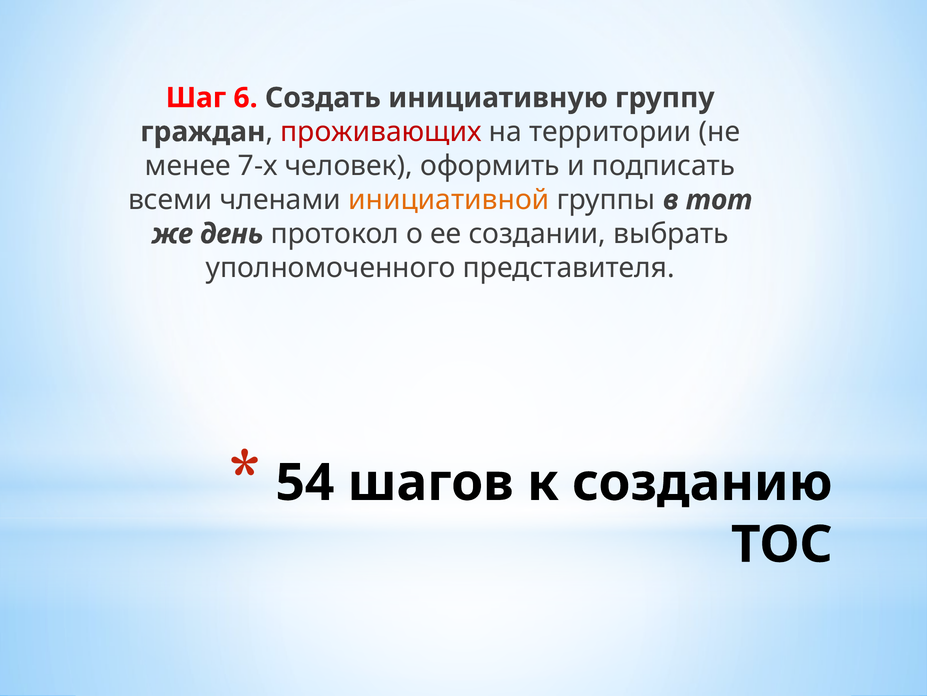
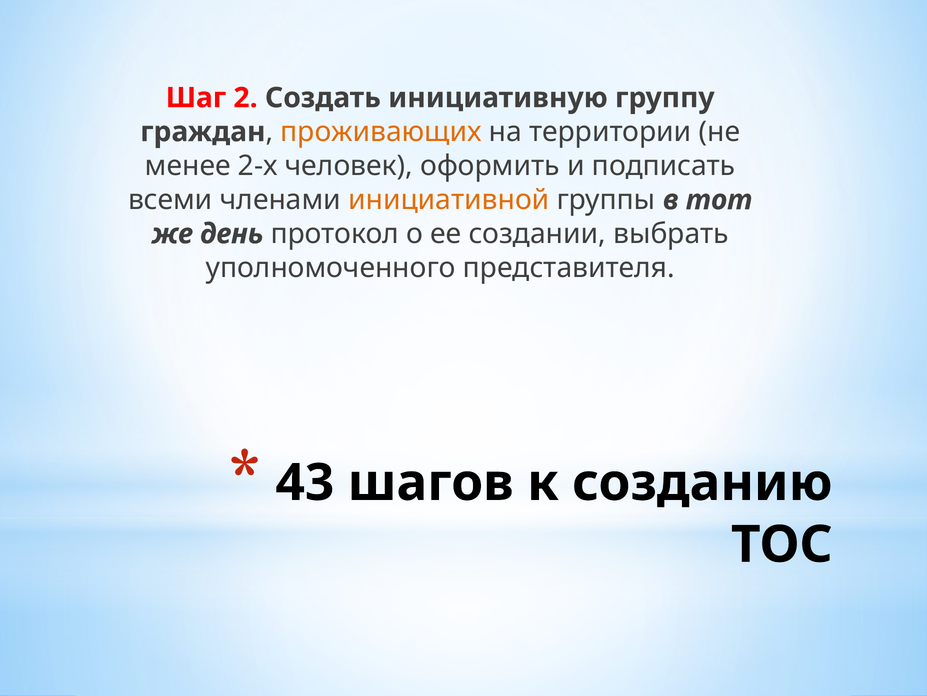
6: 6 -> 2
проживающих colour: red -> orange
7-х: 7-х -> 2-х
54: 54 -> 43
